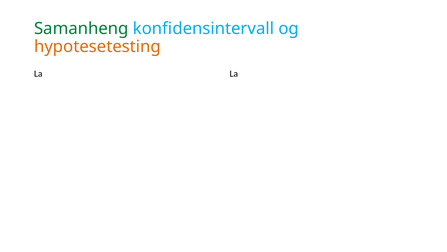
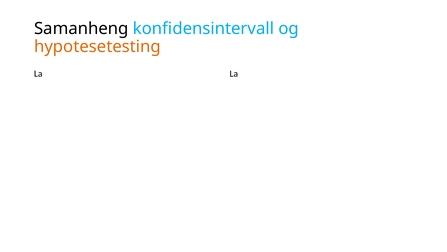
Samanheng colour: green -> black
